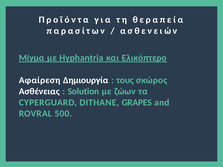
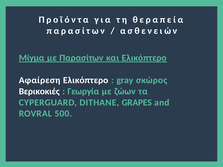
με Hyphantria: Hyphantria -> Παρασίτων
Αφαίρεση Δημιουργία: Δημιουργία -> Ελικόπτερο
τους: τους -> gray
Ασθένειας: Ασθένειας -> Βερικοκιές
Solution: Solution -> Γεωργία
